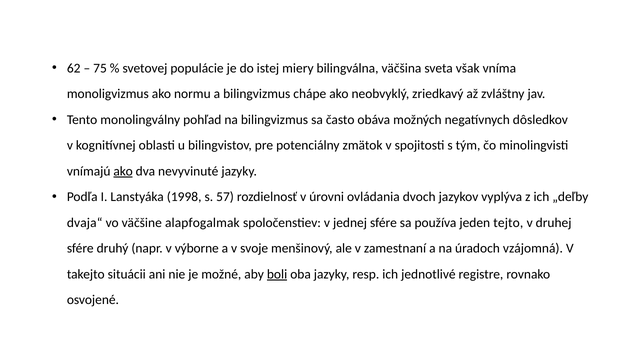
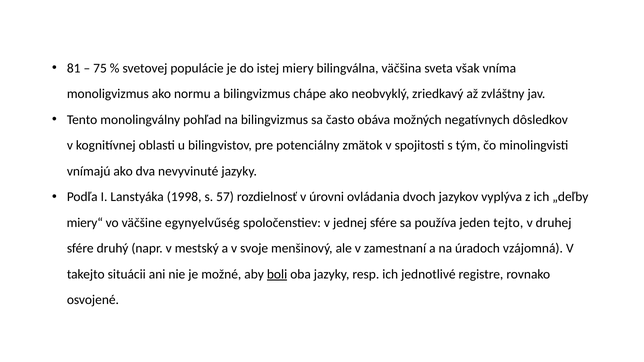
62: 62 -> 81
ako at (123, 171) underline: present -> none
dvaja“: dvaja“ -> miery“
alapfogalmak: alapfogalmak -> egynyelvűség
výborne: výborne -> mestský
